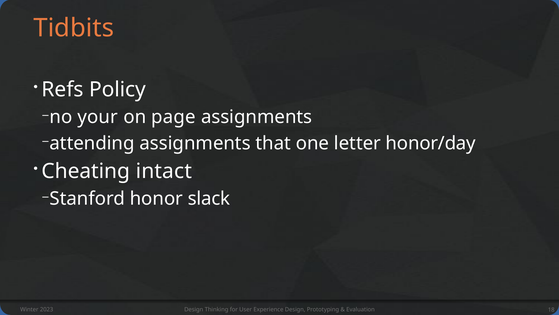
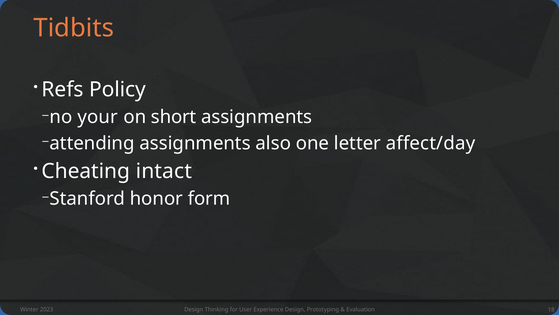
page: page -> short
that: that -> also
honor/day: honor/day -> affect/day
slack: slack -> form
